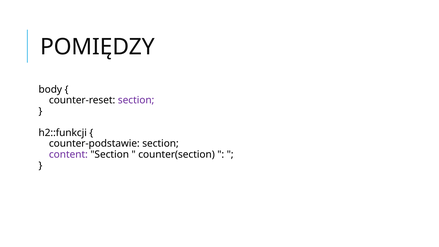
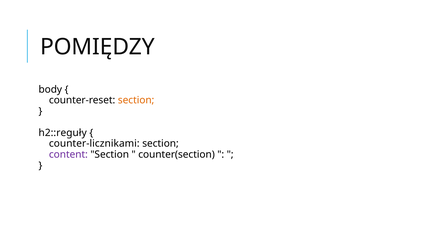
section at (136, 100) colour: purple -> orange
h2::funkcji: h2::funkcji -> h2::reguły
counter-podstawie: counter-podstawie -> counter-licznikami
